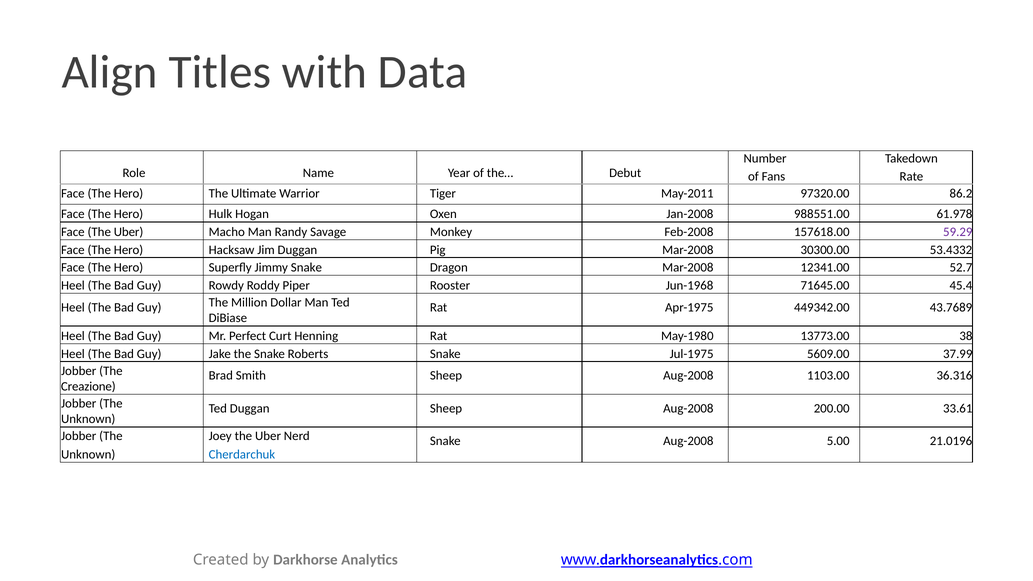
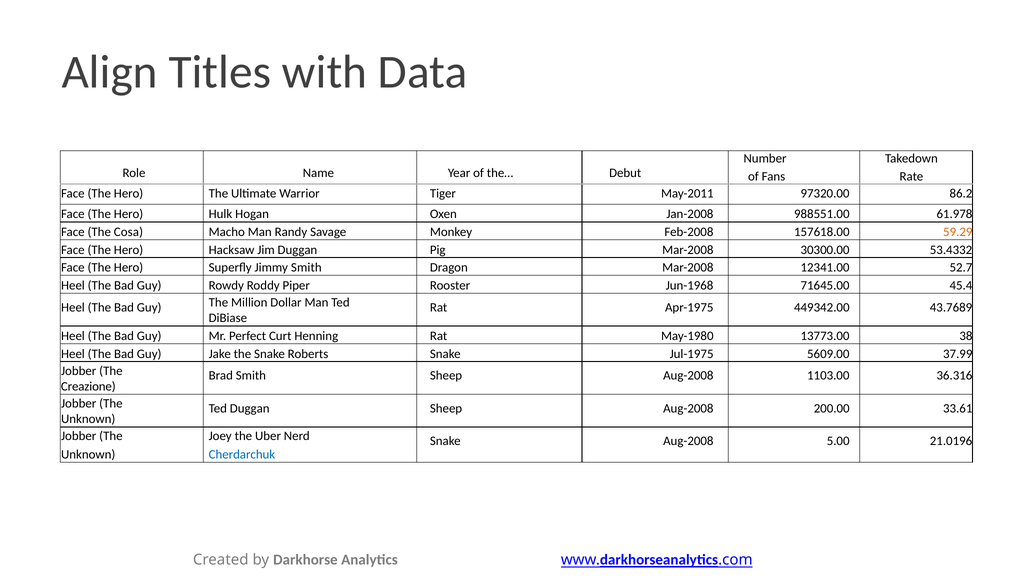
Face The Uber: Uber -> Cosa
59.29 colour: purple -> orange
Jimmy Snake: Snake -> Smith
